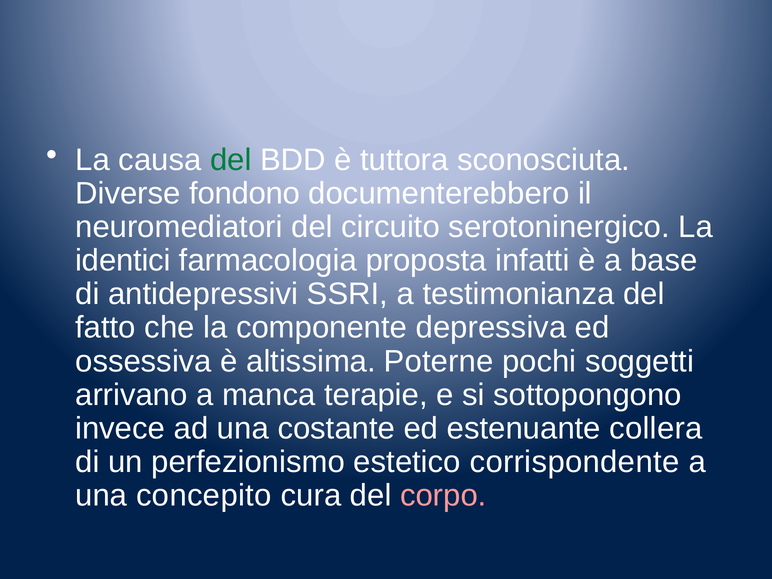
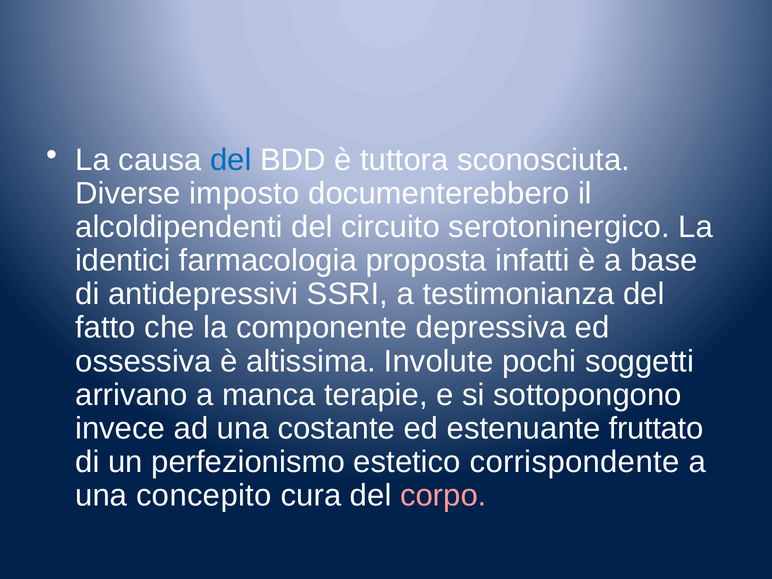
del at (231, 160) colour: green -> blue
fondono: fondono -> imposto
neuromediatori: neuromediatori -> alcoldipendenti
Poterne: Poterne -> Involute
collera: collera -> fruttato
